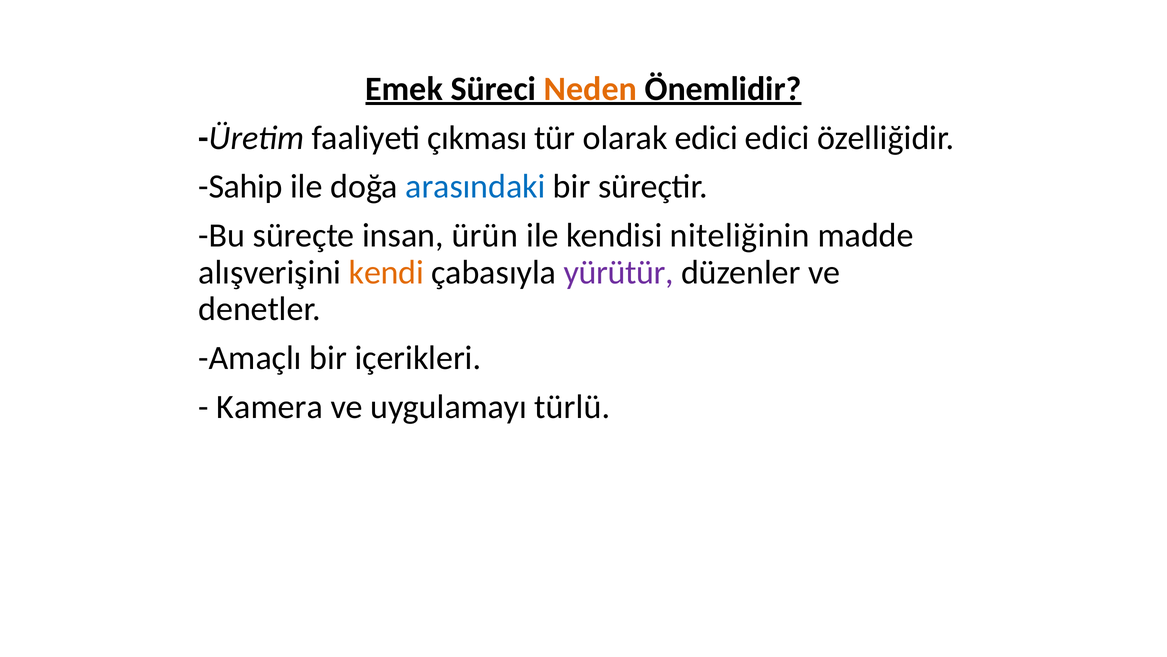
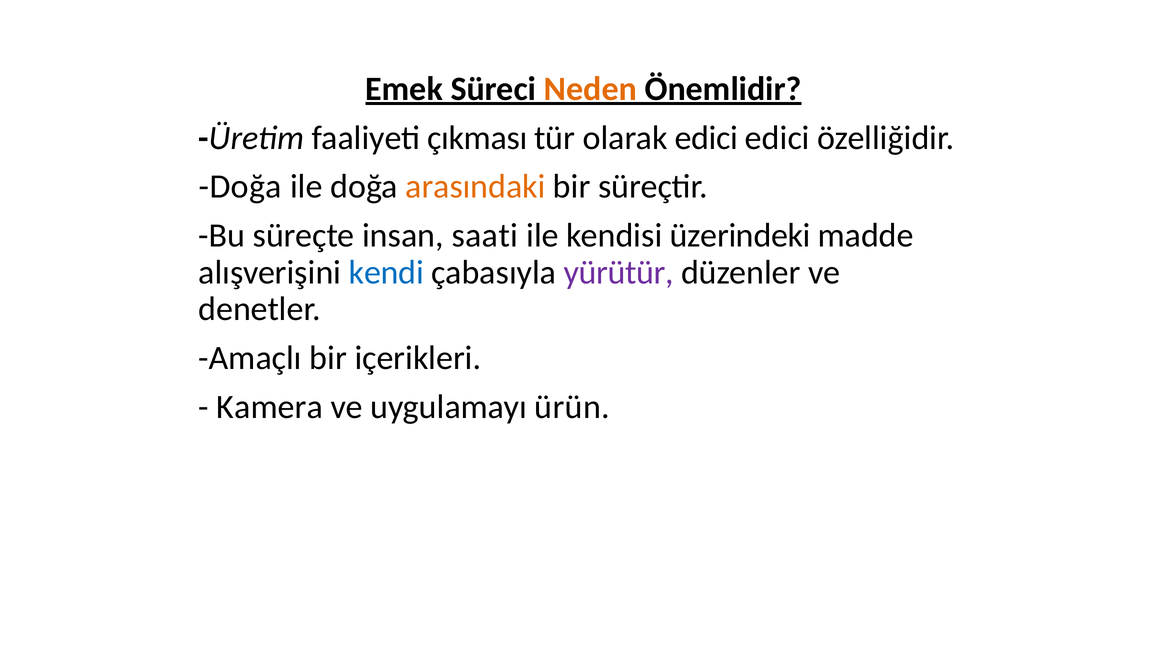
Sahip at (241, 187): Sahip -> Doğa
arasındaki colour: blue -> orange
ürün: ürün -> saati
niteliğinin: niteliğinin -> üzerindeki
kendi colour: orange -> blue
türlü: türlü -> ürün
